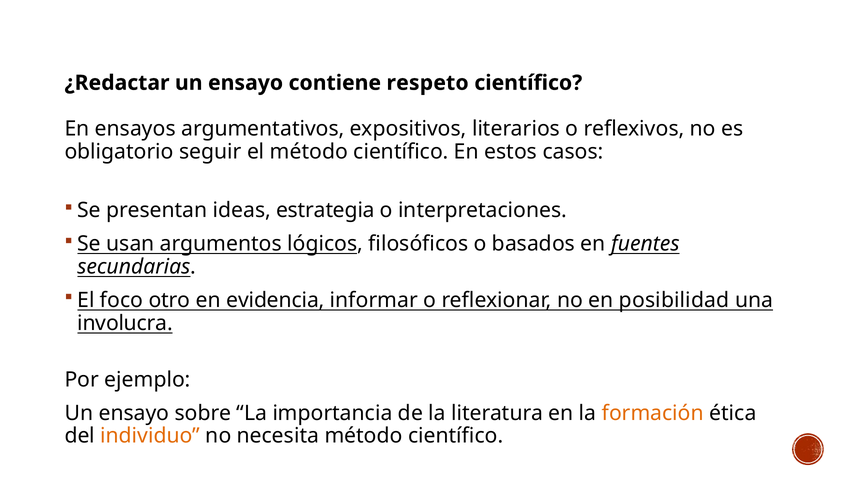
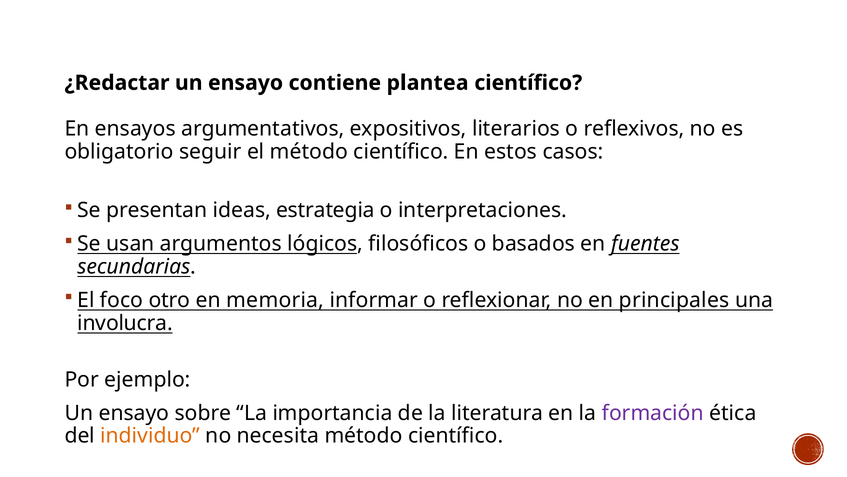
respeto: respeto -> plantea
evidencia: evidencia -> memoria
posibilidad: posibilidad -> principales
formación colour: orange -> purple
